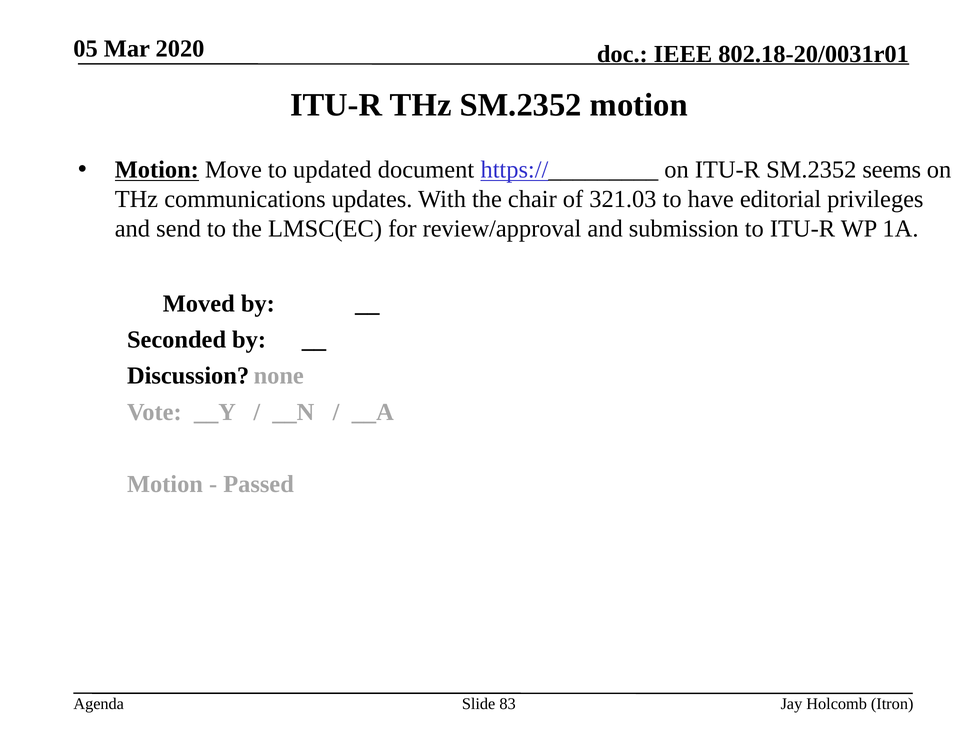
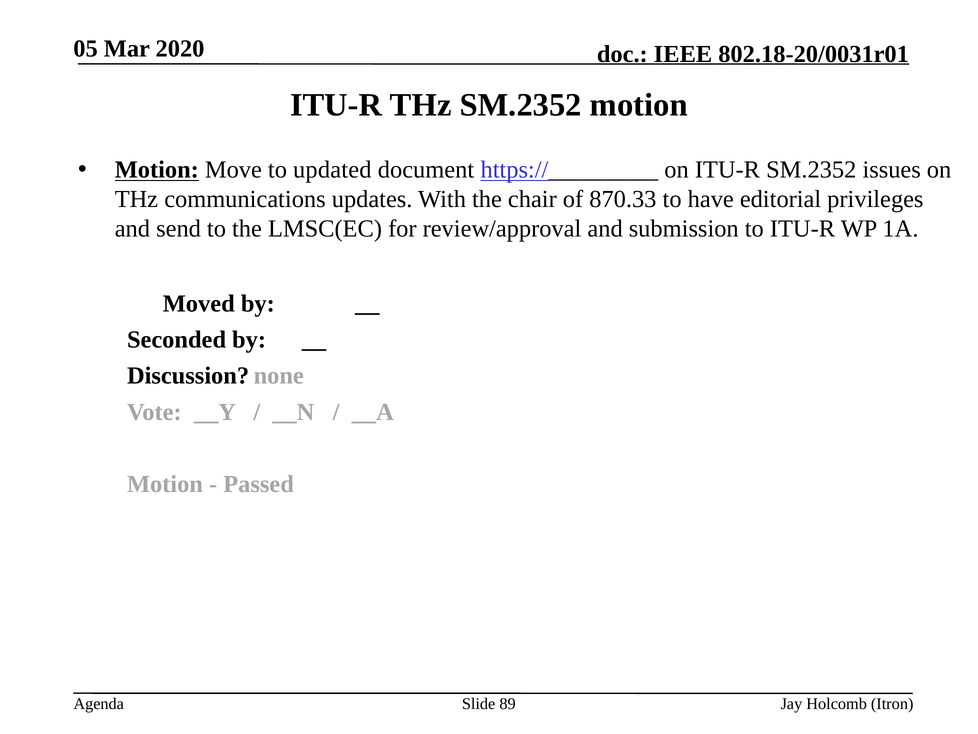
seems: seems -> issues
321.03: 321.03 -> 870.33
83: 83 -> 89
